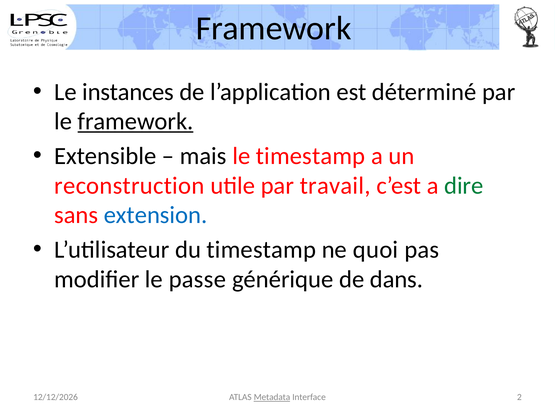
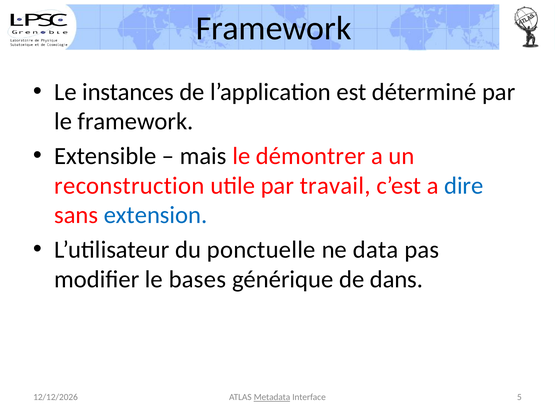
framework at (136, 122) underline: present -> none
le timestamp: timestamp -> démontrer
dire colour: green -> blue
du timestamp: timestamp -> ponctuelle
quoi: quoi -> data
passe: passe -> bases
2: 2 -> 5
